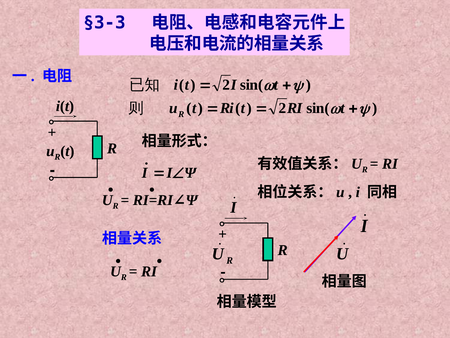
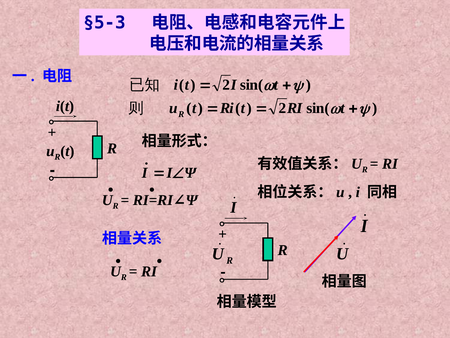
§3-3: §3-3 -> §5-3
